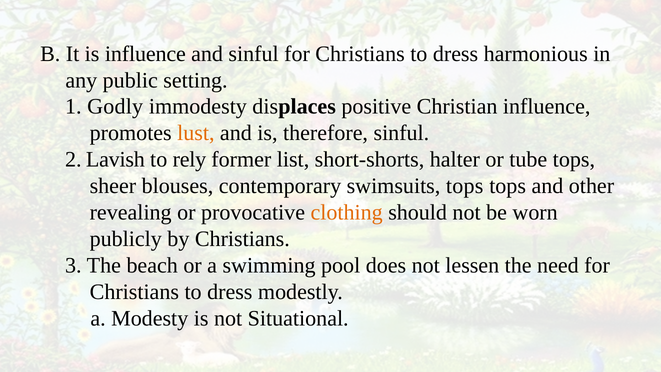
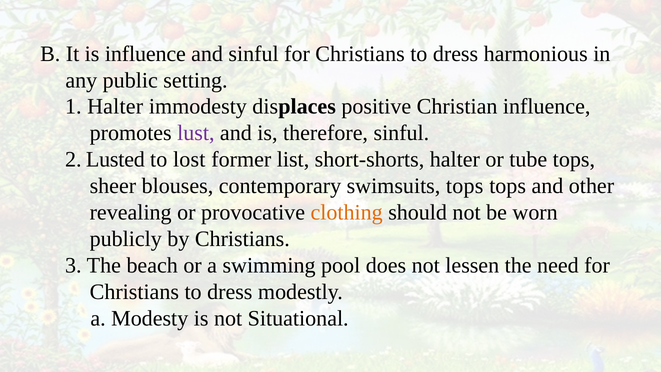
1 Godly: Godly -> Halter
lust colour: orange -> purple
Lavish: Lavish -> Lusted
rely: rely -> lost
